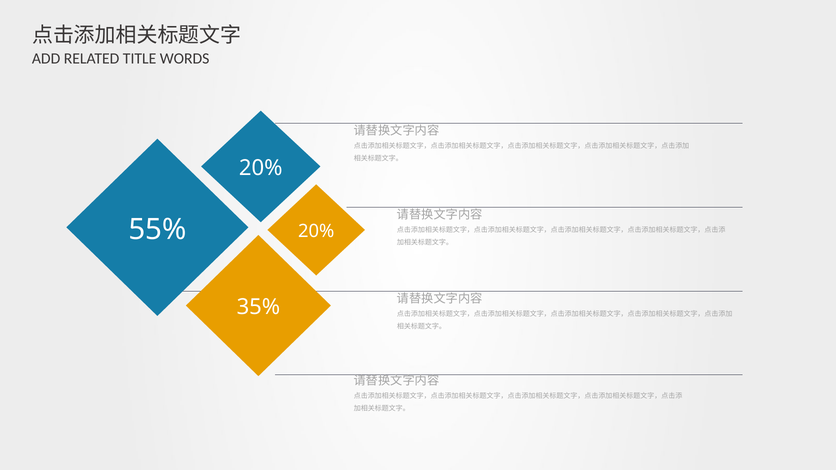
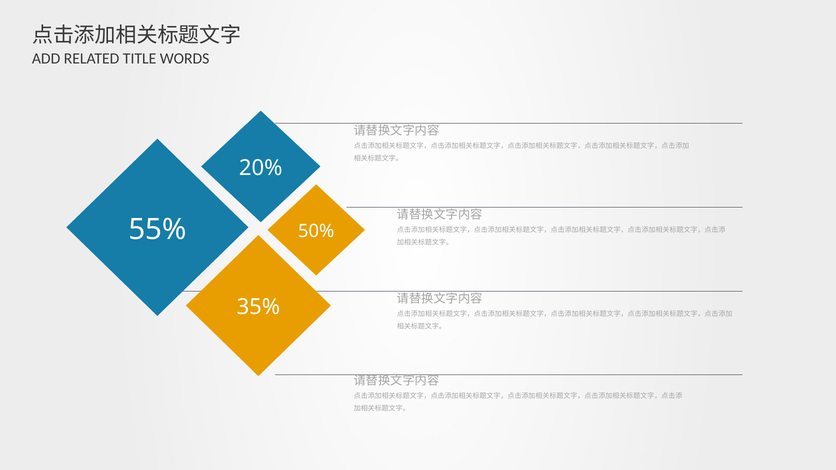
55% 20%: 20% -> 50%
